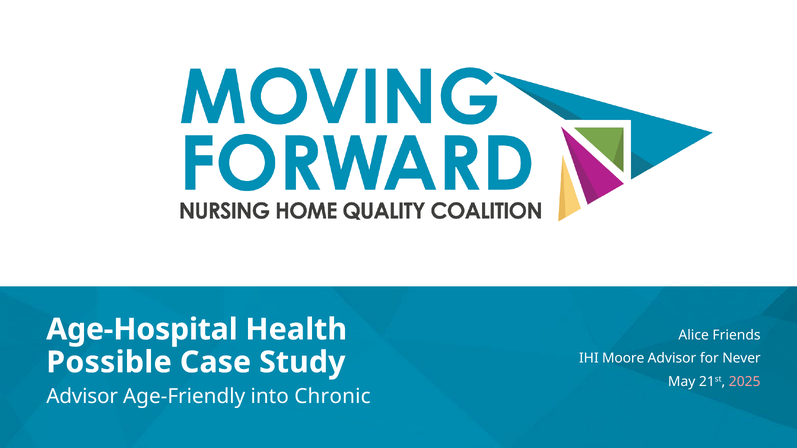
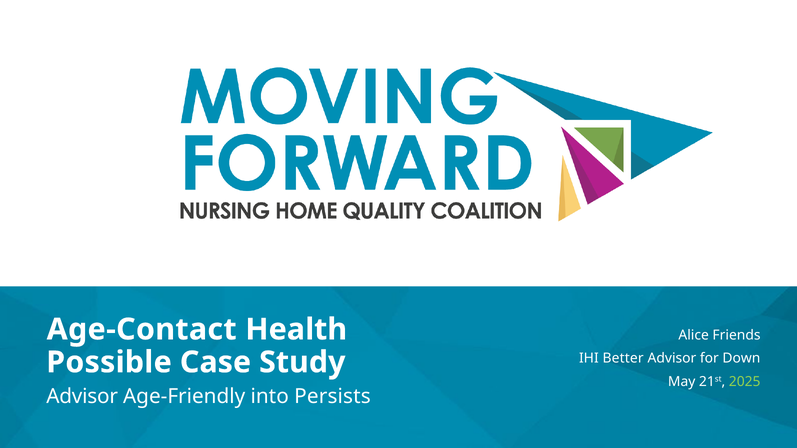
Age-Hospital: Age-Hospital -> Age-Contact
Moore: Moore -> Better
Never: Never -> Down
2025 colour: pink -> light green
Chronic: Chronic -> Persists
